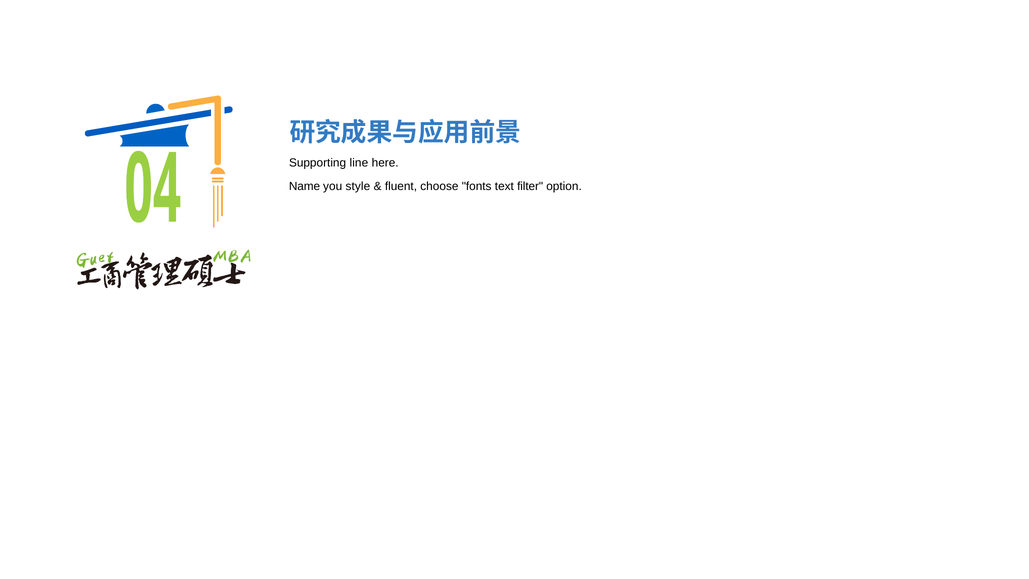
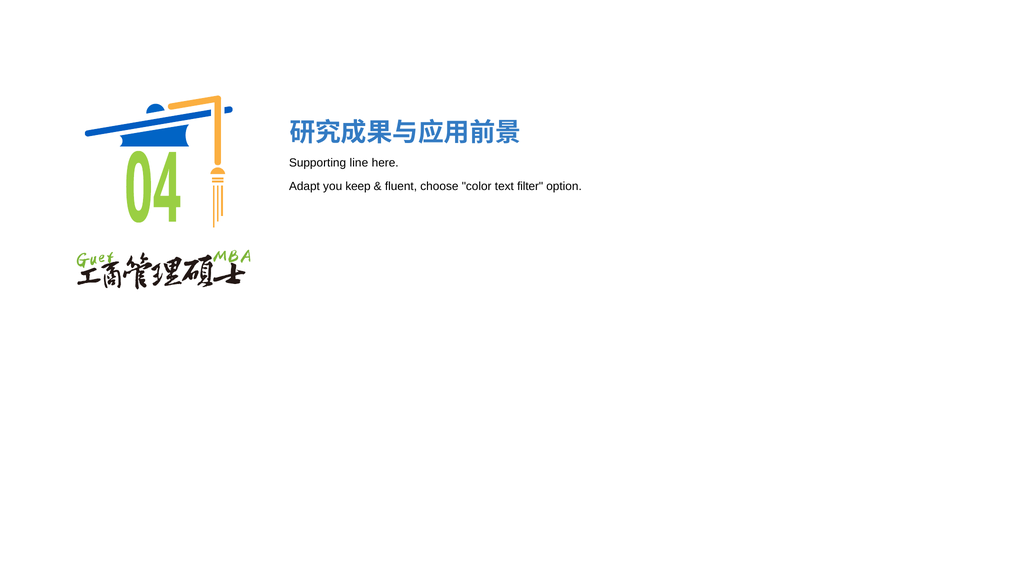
Name: Name -> Adapt
style: style -> keep
fonts: fonts -> color
